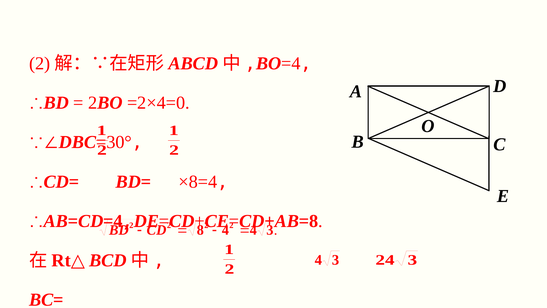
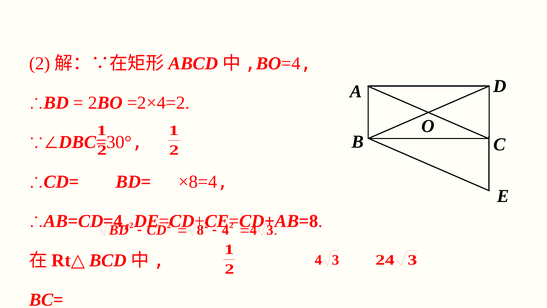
=2×4=0: =2×4=0 -> =2×4=2
